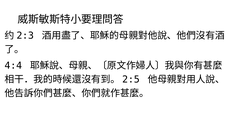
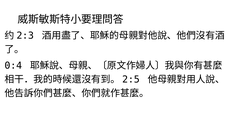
4:4: 4:4 -> 0:4
